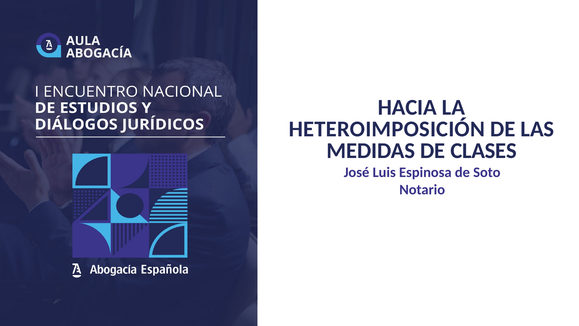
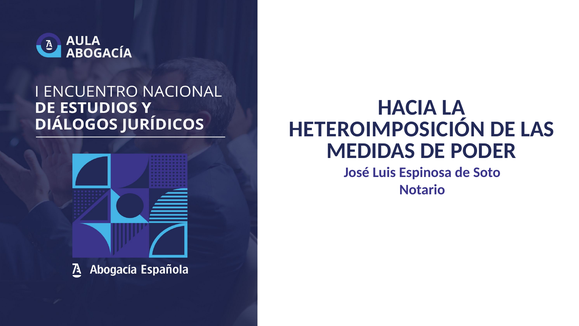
CLASES: CLASES -> PODER
